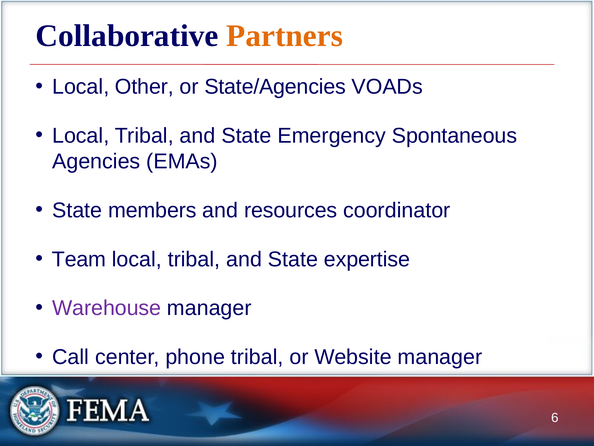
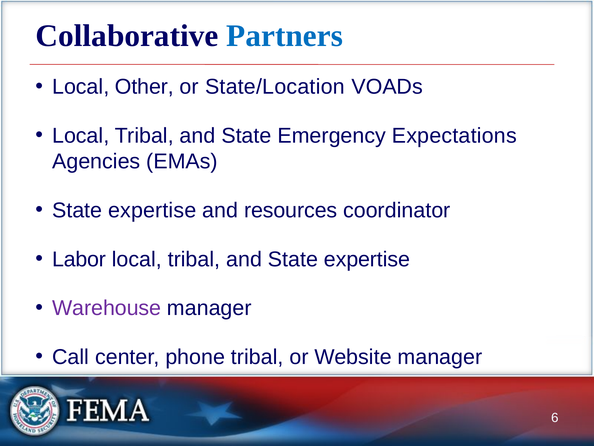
Partners colour: orange -> blue
State/Agencies: State/Agencies -> State/Location
Spontaneous: Spontaneous -> Expectations
members at (152, 210): members -> expertise
Team: Team -> Labor
